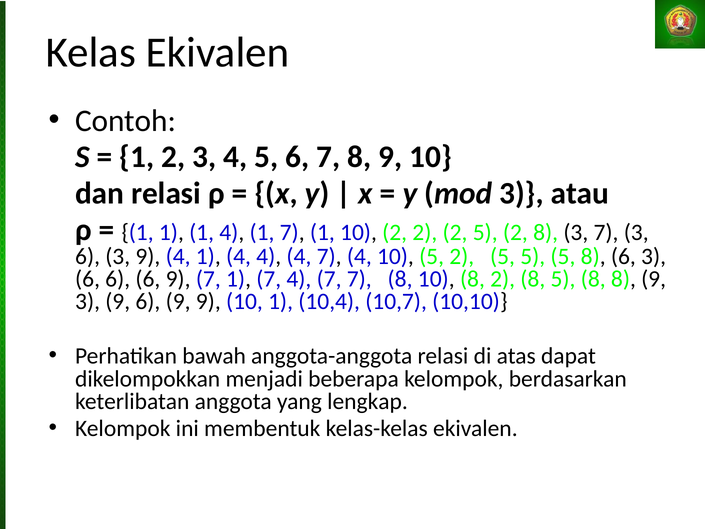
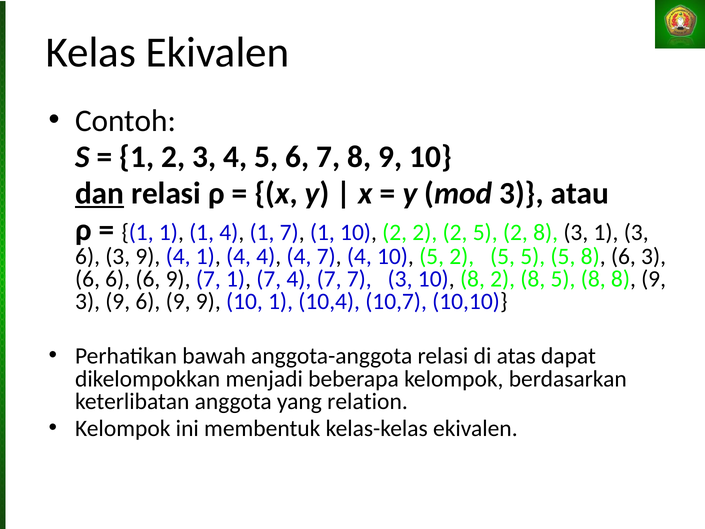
dan underline: none -> present
3 7: 7 -> 1
7 7 8: 8 -> 3
lengkap: lengkap -> relation
